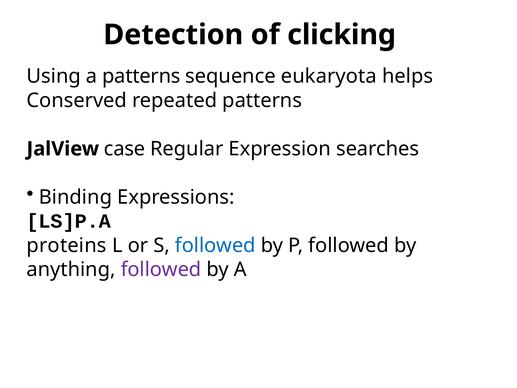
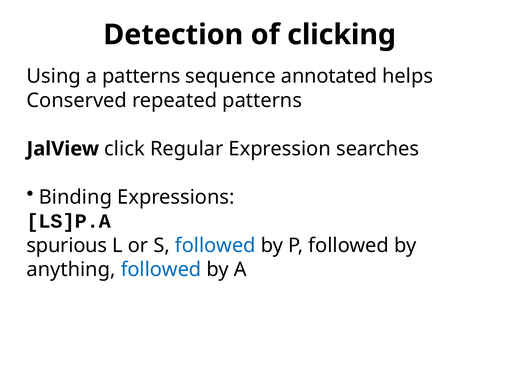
eukaryota: eukaryota -> annotated
case: case -> click
proteins: proteins -> spurious
followed at (161, 269) colour: purple -> blue
